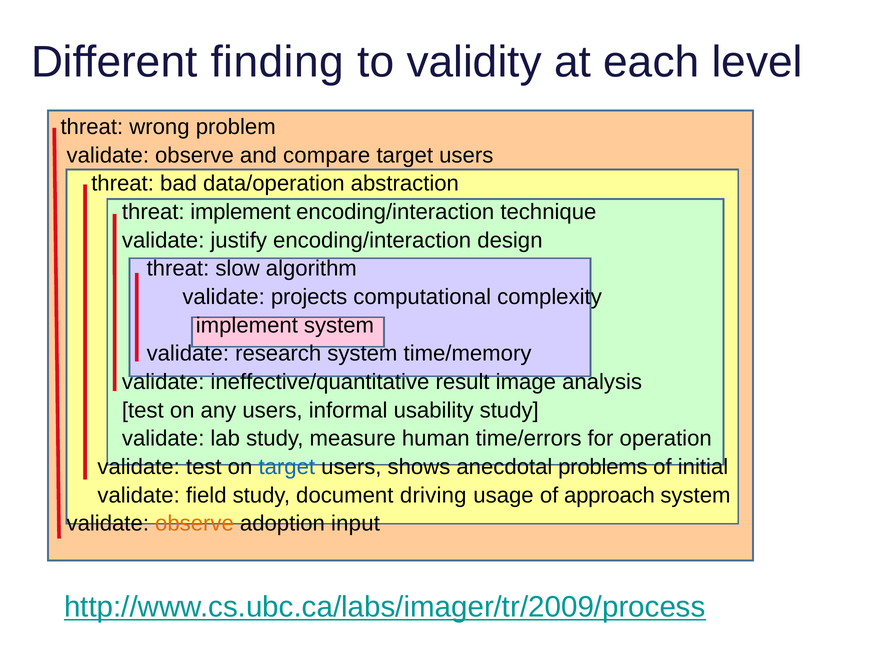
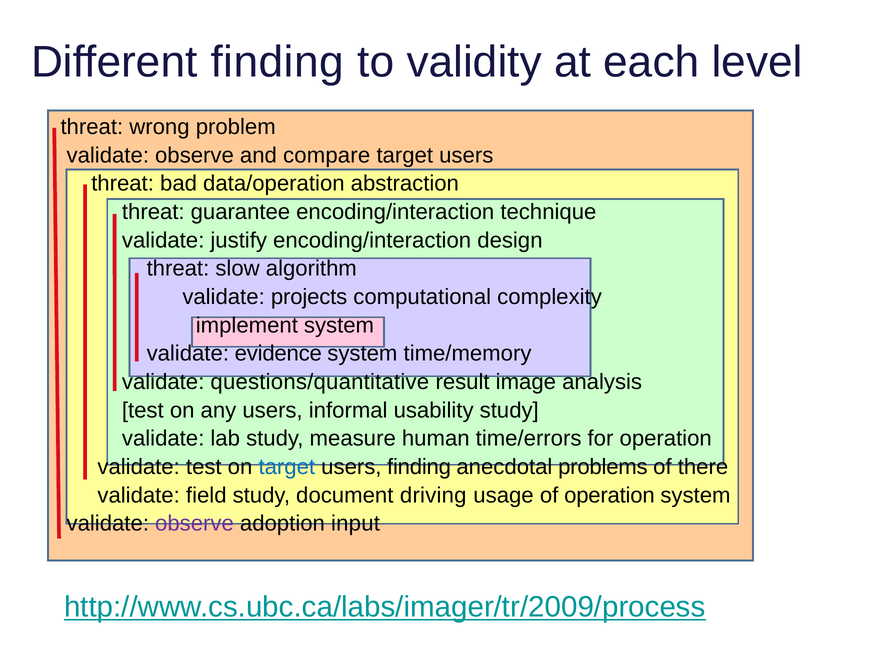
threat implement: implement -> guarantee
research: research -> evidence
ineffective/quantitative: ineffective/quantitative -> questions/quantitative
users shows: shows -> finding
initial: initial -> there
of approach: approach -> operation
observe at (194, 524) colour: orange -> purple
